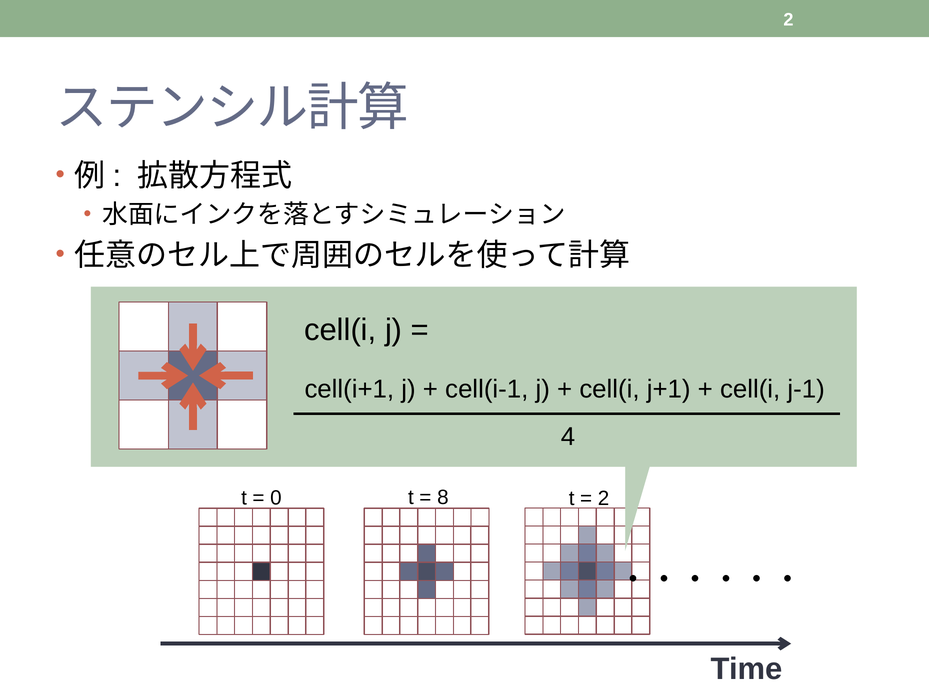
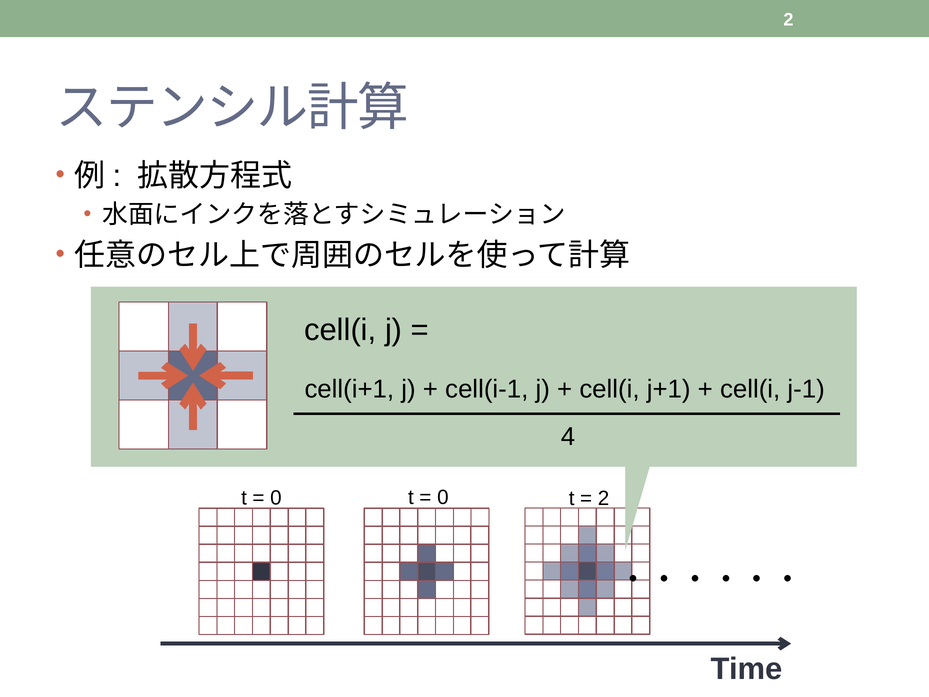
8 at (443, 497): 8 -> 0
